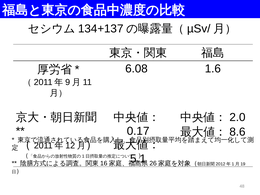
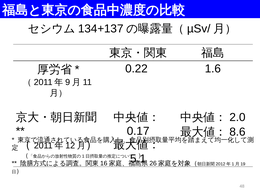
6.08: 6.08 -> 0.22
